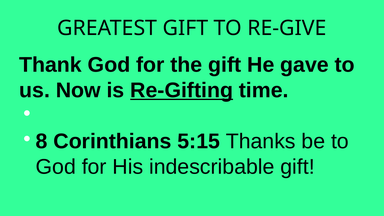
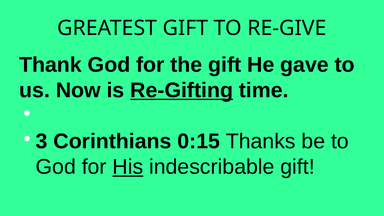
8: 8 -> 3
5:15: 5:15 -> 0:15
His underline: none -> present
